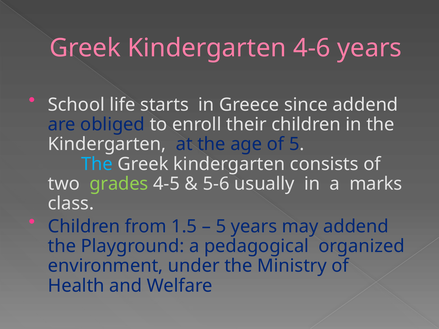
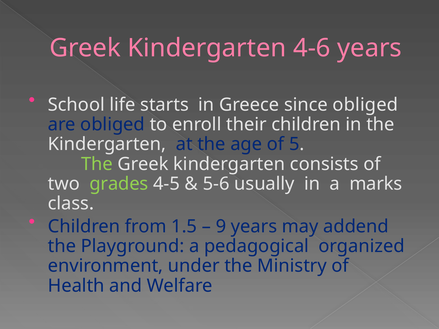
since addend: addend -> obliged
The at (97, 164) colour: light blue -> light green
5 at (221, 227): 5 -> 9
